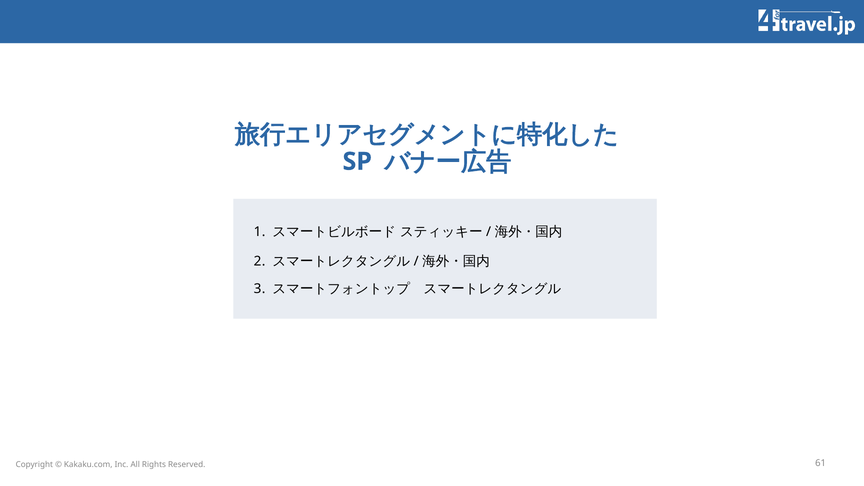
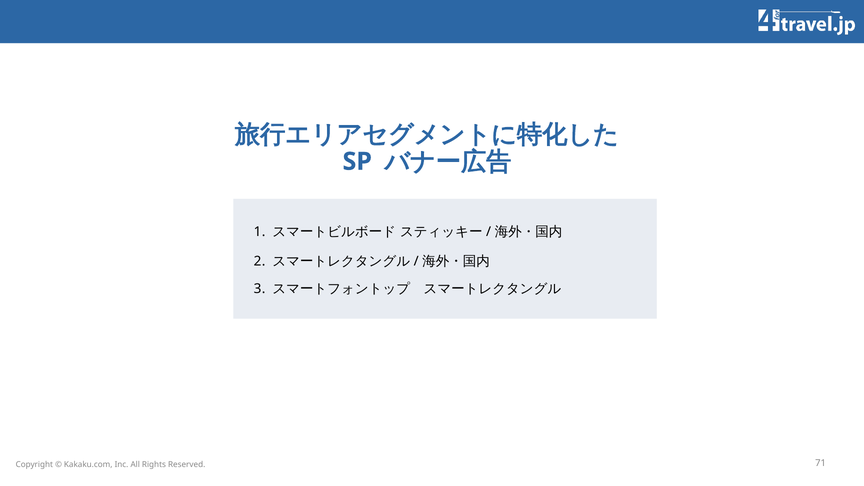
61: 61 -> 71
